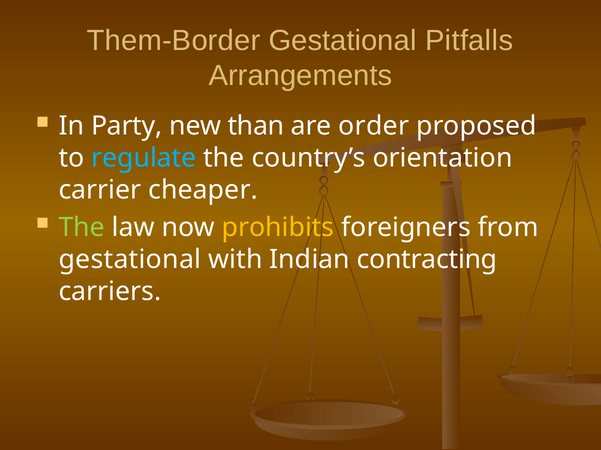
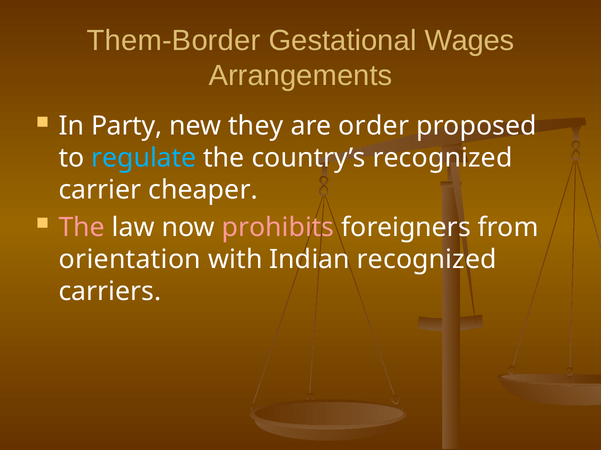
Pitfalls: Pitfalls -> Wages
than: than -> they
country’s orientation: orientation -> recognized
The at (82, 228) colour: light green -> pink
prohibits colour: yellow -> pink
gestational at (130, 260): gestational -> orientation
Indian contracting: contracting -> recognized
